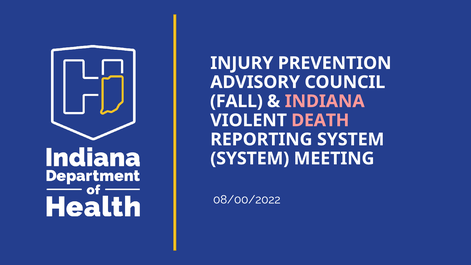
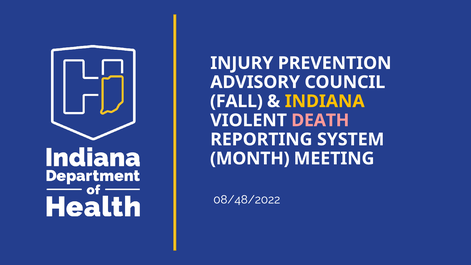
INDIANA colour: pink -> yellow
SYSTEM at (250, 158): SYSTEM -> MONTH
08/00/2022: 08/00/2022 -> 08/48/2022
